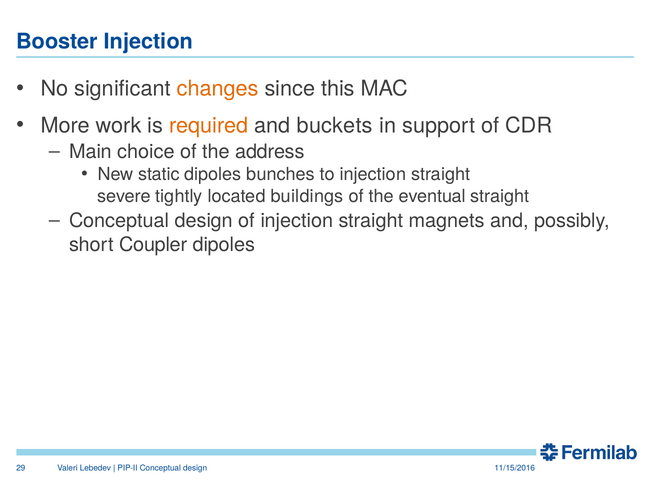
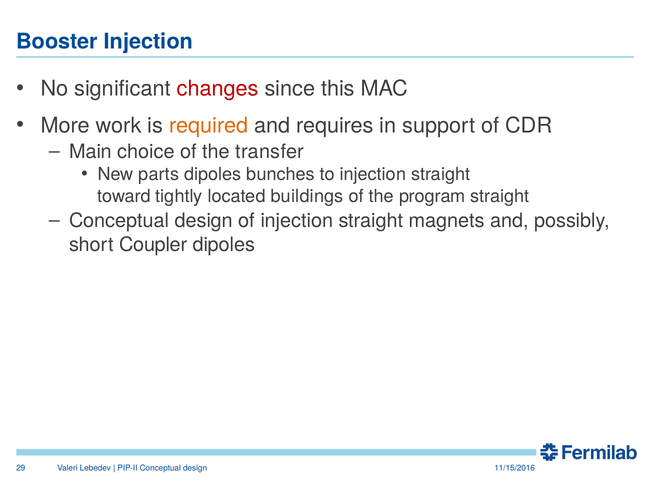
changes colour: orange -> red
buckets: buckets -> requires
address: address -> transfer
static: static -> parts
severe: severe -> toward
eventual: eventual -> program
